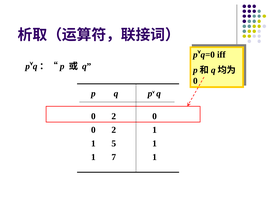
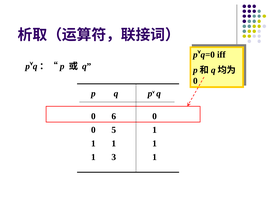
2 at (114, 116): 2 -> 6
2 at (114, 130): 2 -> 5
5 at (114, 143): 5 -> 1
7: 7 -> 3
